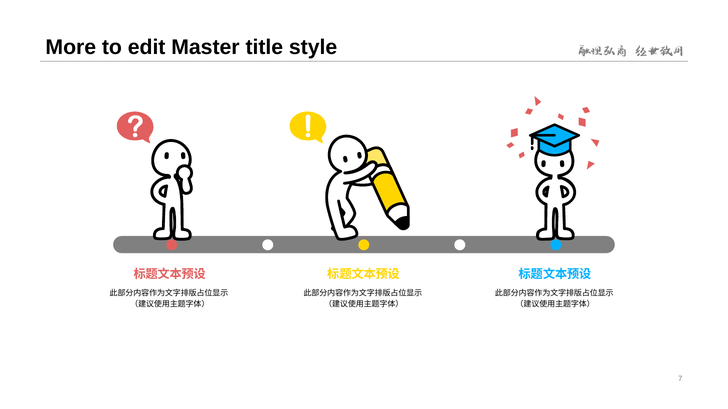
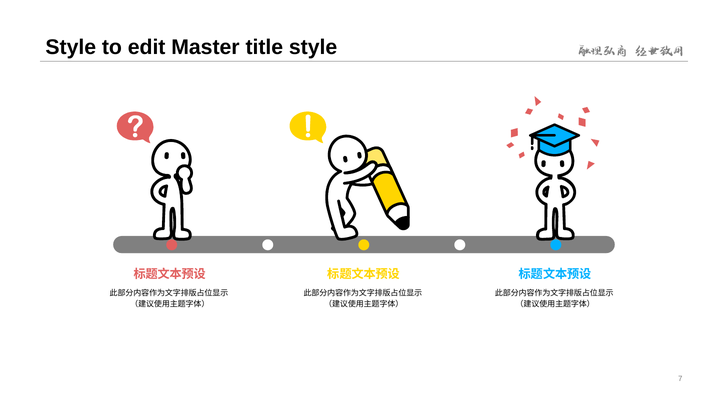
More at (71, 47): More -> Style
